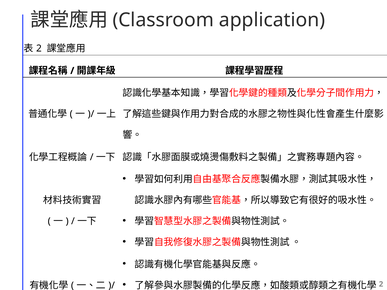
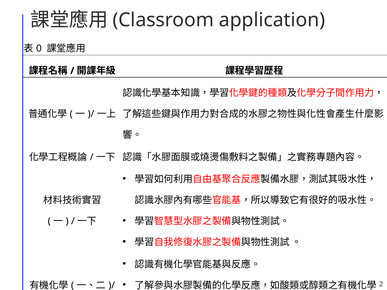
2 at (39, 49): 2 -> 0
